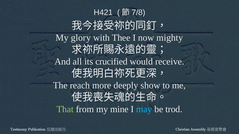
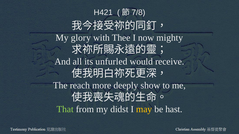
crucified: crucified -> unfurled
mine: mine -> didst
may colour: light blue -> yellow
trod: trod -> hast
